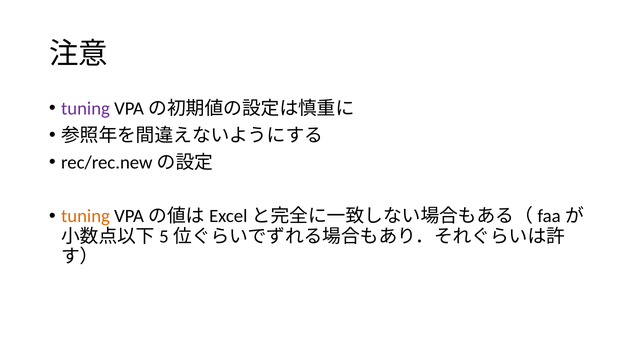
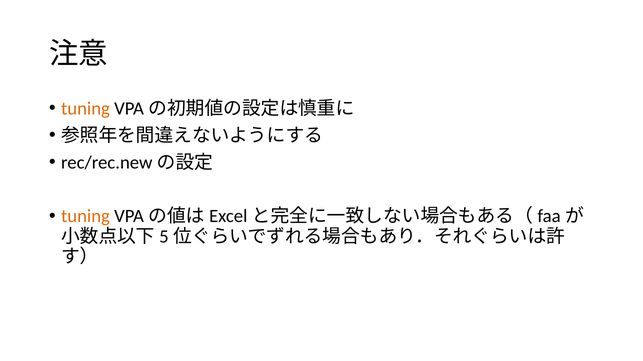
tuning at (85, 109) colour: purple -> orange
